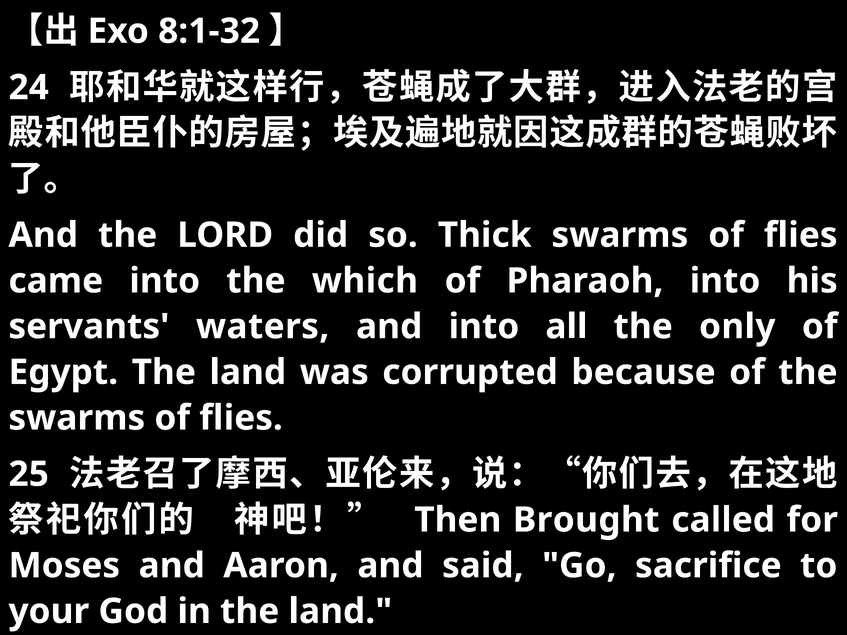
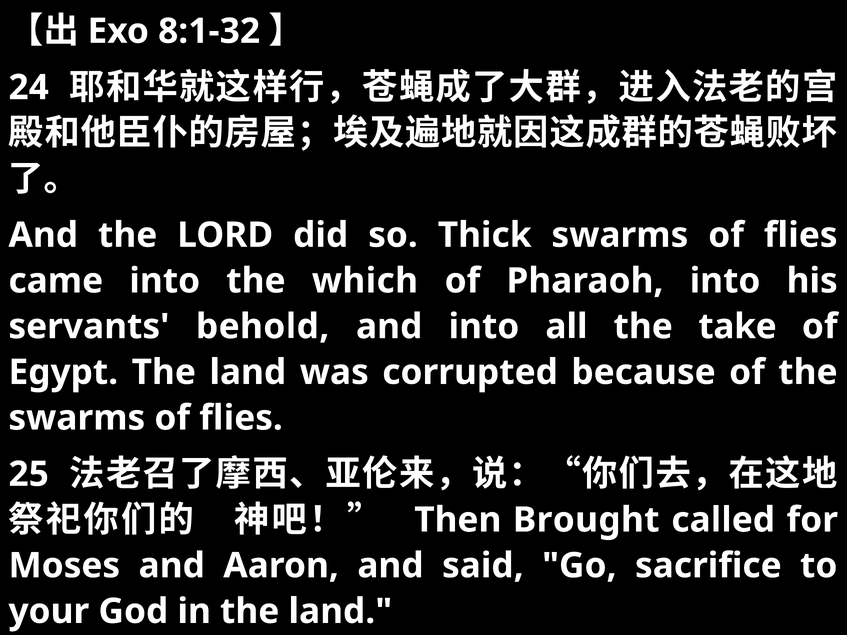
waters: waters -> behold
only: only -> take
